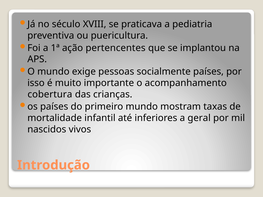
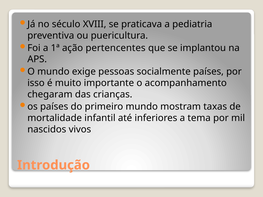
cobertura: cobertura -> chegaram
geral: geral -> tema
